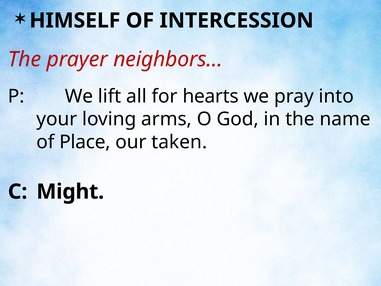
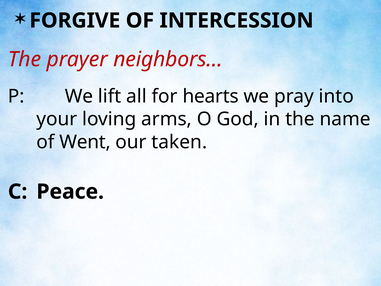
HIMSELF: HIMSELF -> FORGIVE
Place: Place -> Went
Might: Might -> Peace
